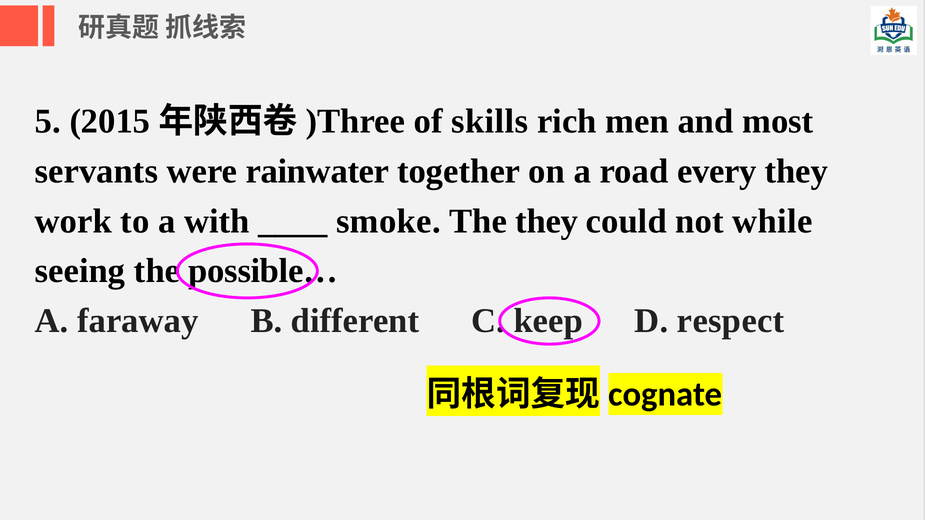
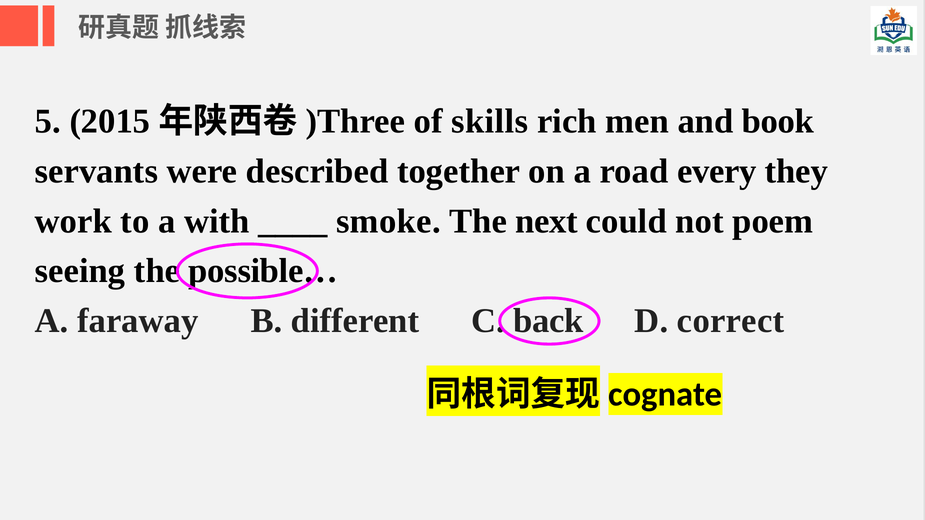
most: most -> book
rainwater: rainwater -> described
The they: they -> next
while: while -> poem
keep: keep -> back
respect: respect -> correct
